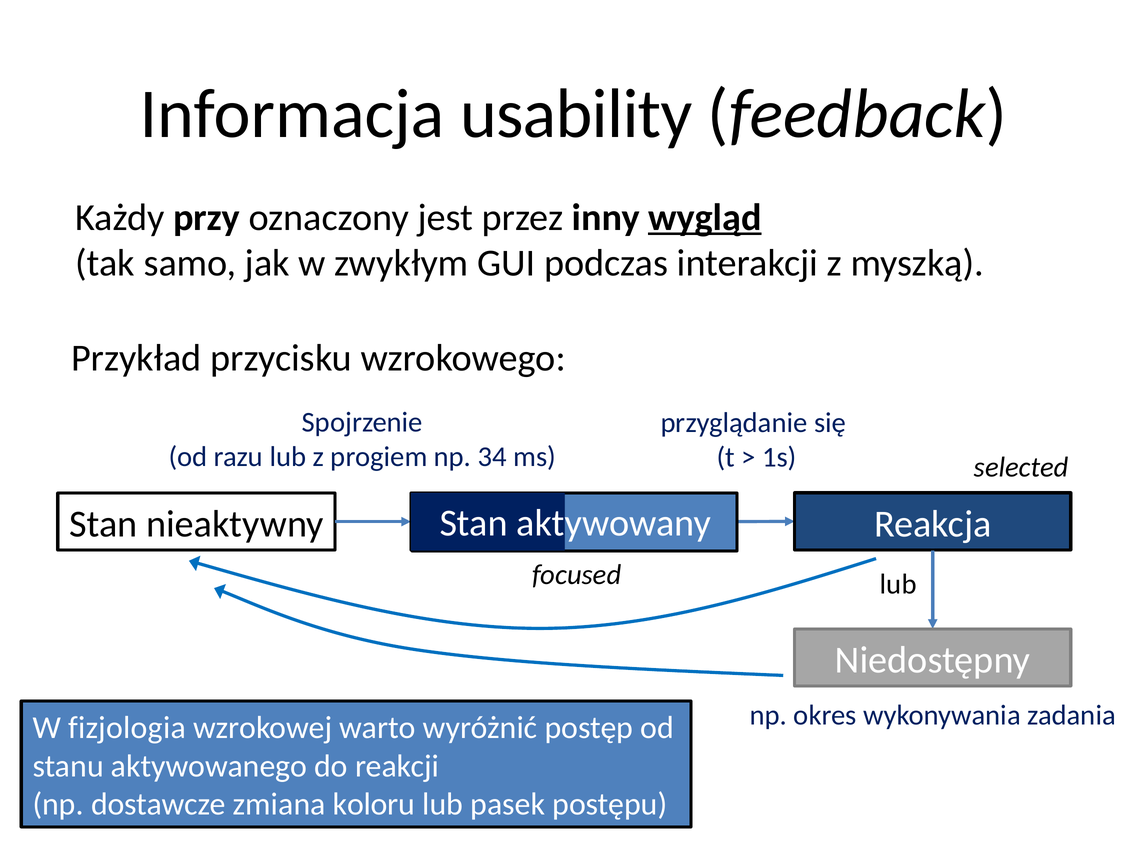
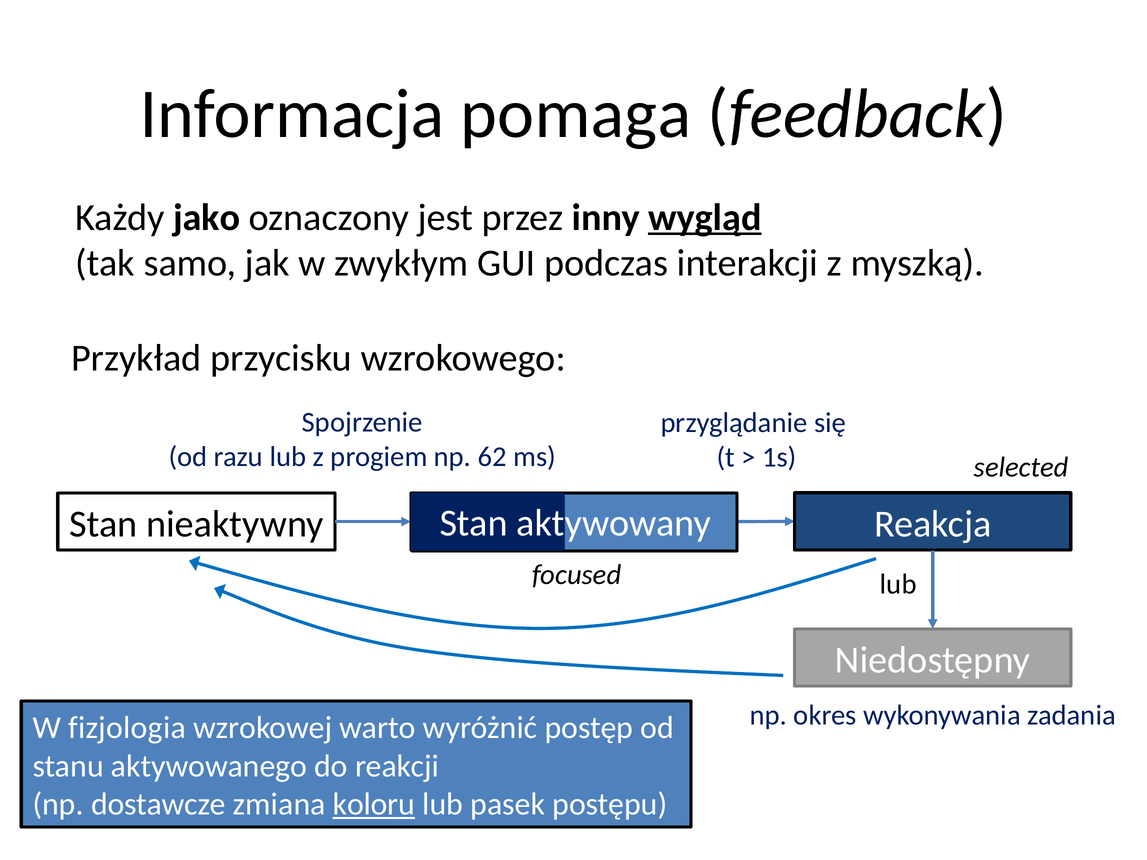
usability: usability -> pomaga
przy: przy -> jako
34: 34 -> 62
koloru underline: none -> present
